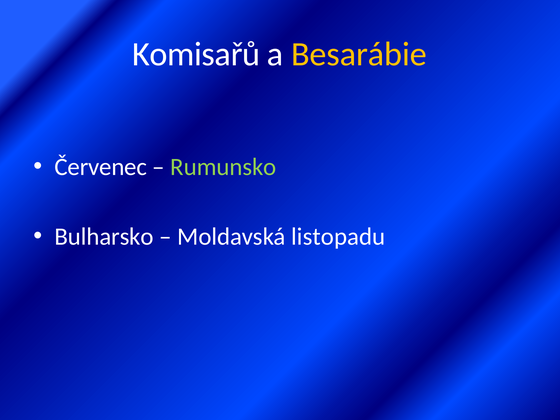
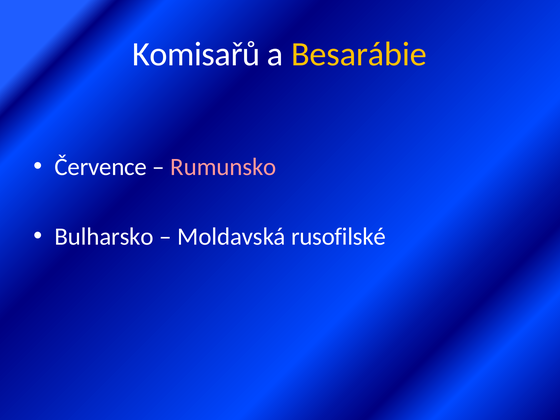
Červenec: Červenec -> Července
Rumunsko colour: light green -> pink
listopadu: listopadu -> rusofilské
